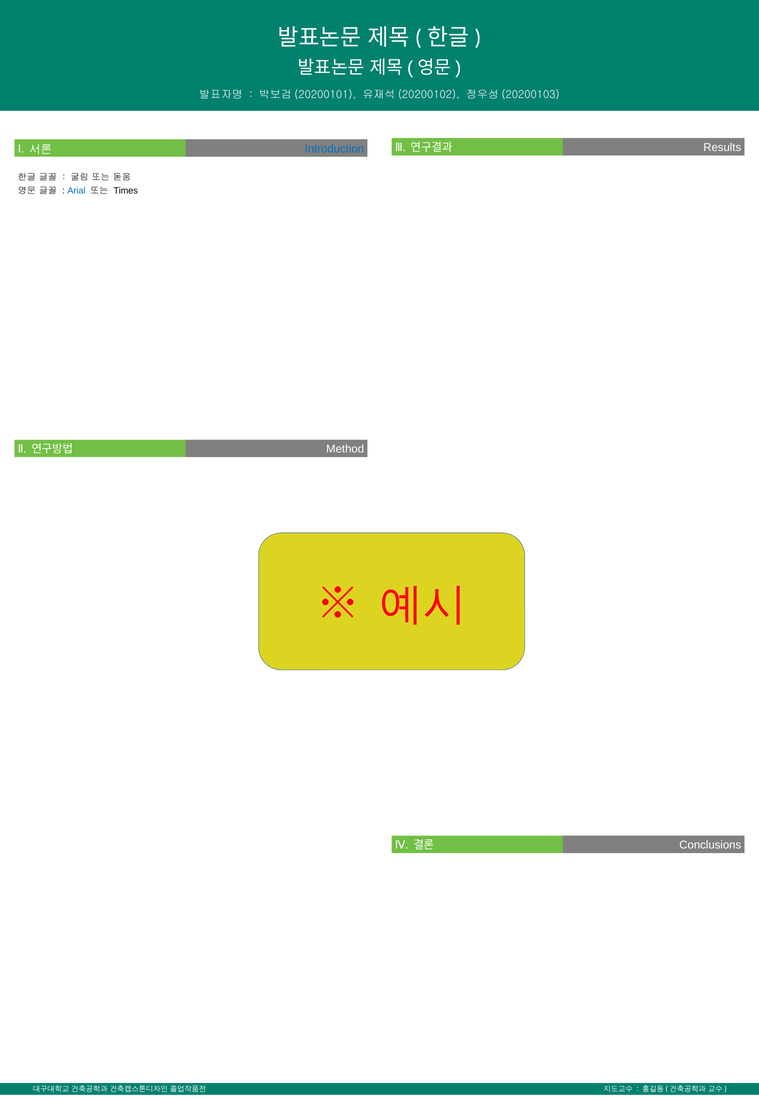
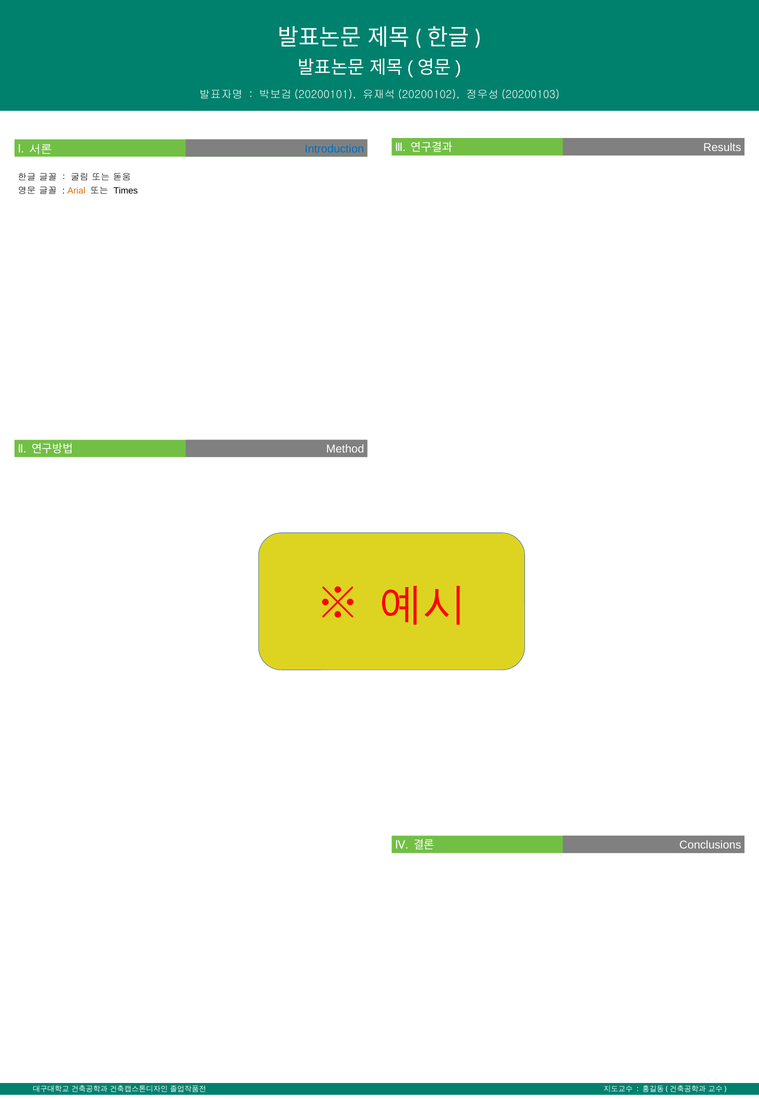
Arial colour: blue -> orange
